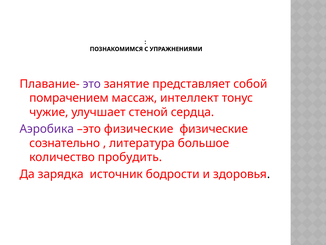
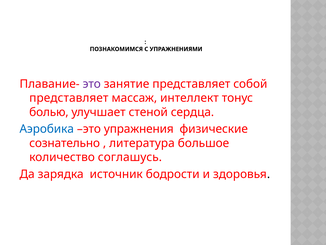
помрачением at (69, 98): помрачением -> представляет
чужие: чужие -> болью
Аэробика colour: purple -> blue
это физические: физические -> упражнения
пробудить: пробудить -> соглашусь
